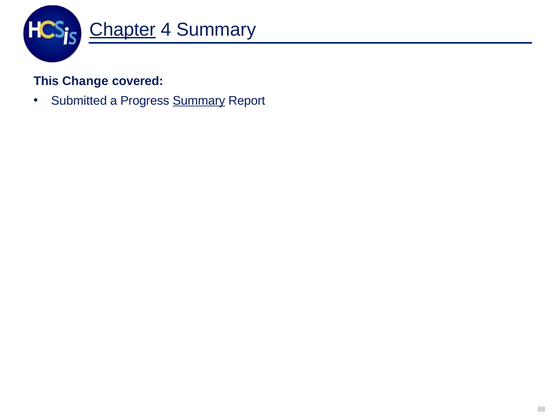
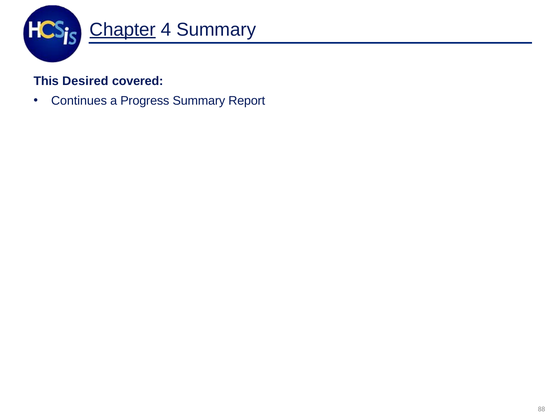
Change: Change -> Desired
Submitted: Submitted -> Continues
Summary at (199, 101) underline: present -> none
